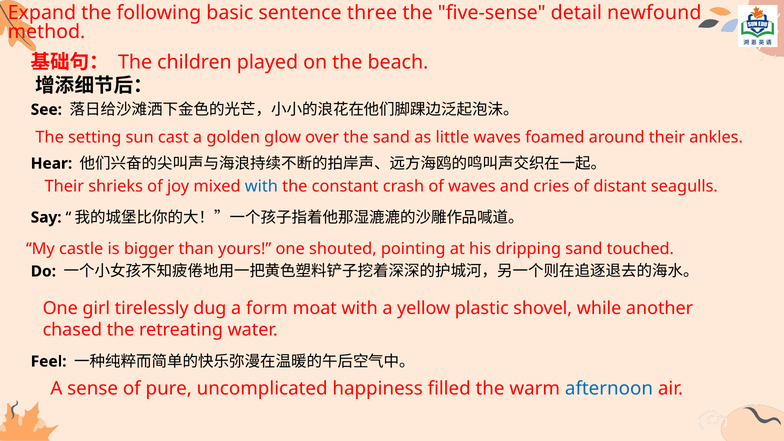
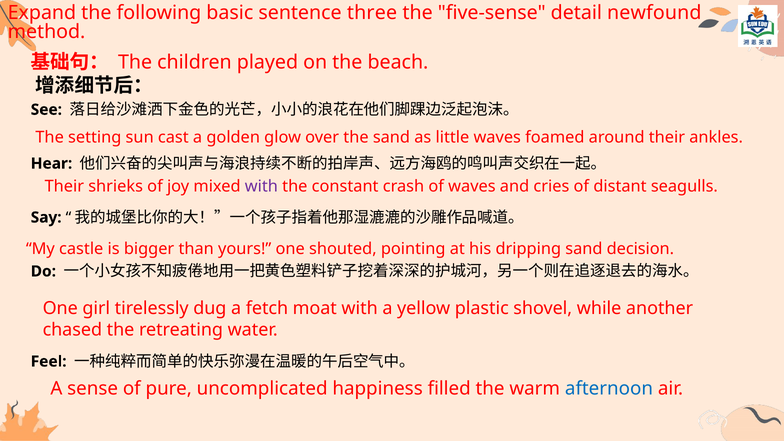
with at (261, 186) colour: blue -> purple
touched: touched -> decision
form: form -> fetch
